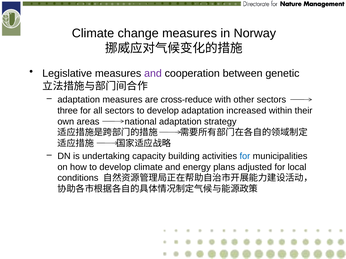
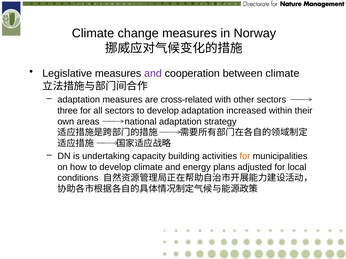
between genetic: genetic -> climate
cross-reduce: cross-reduce -> cross-related
for at (245, 156) colour: blue -> orange
